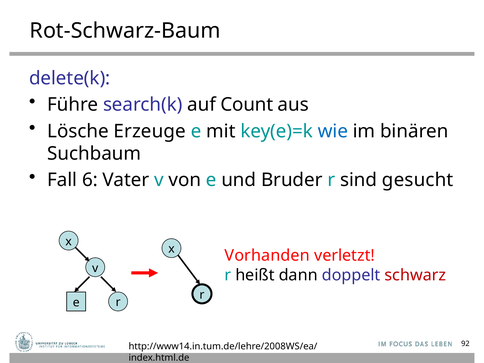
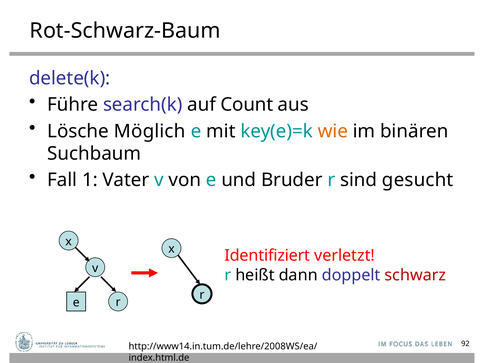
Erzeuge: Erzeuge -> Möglich
wie colour: blue -> orange
6: 6 -> 1
Vorhanden: Vorhanden -> Identifiziert
